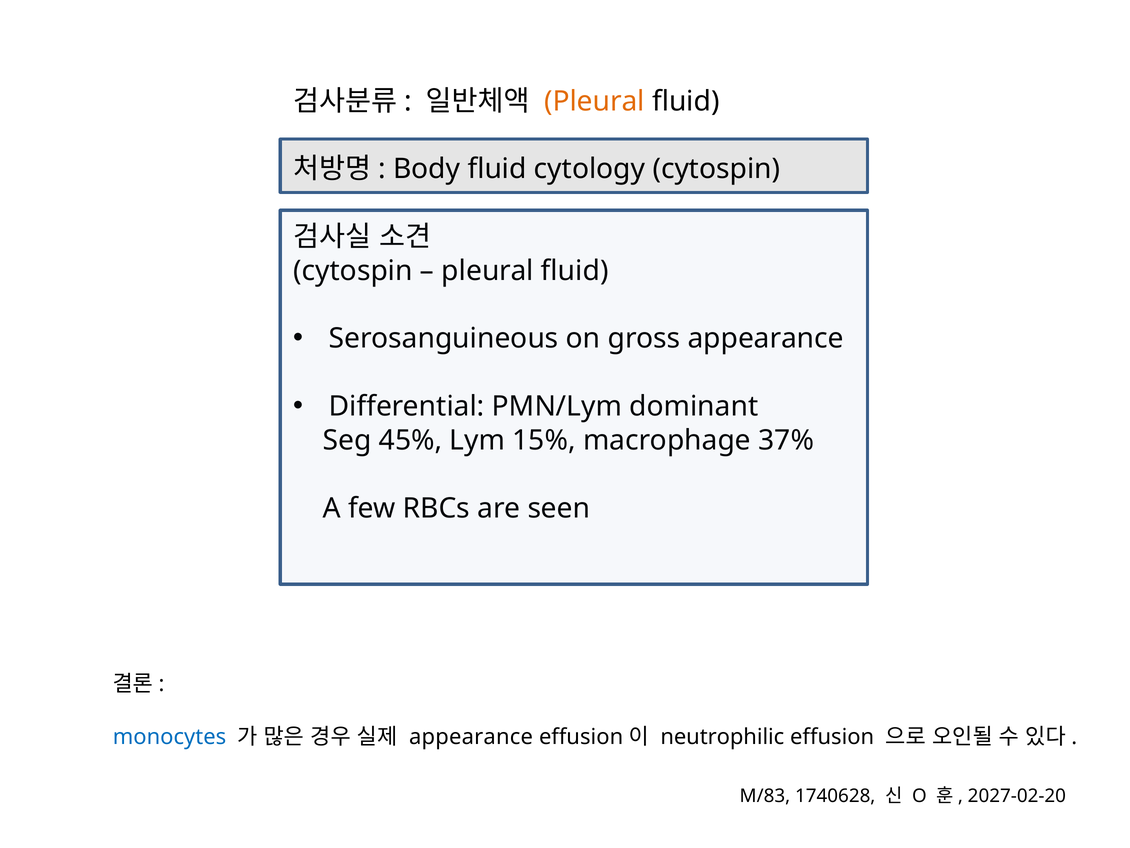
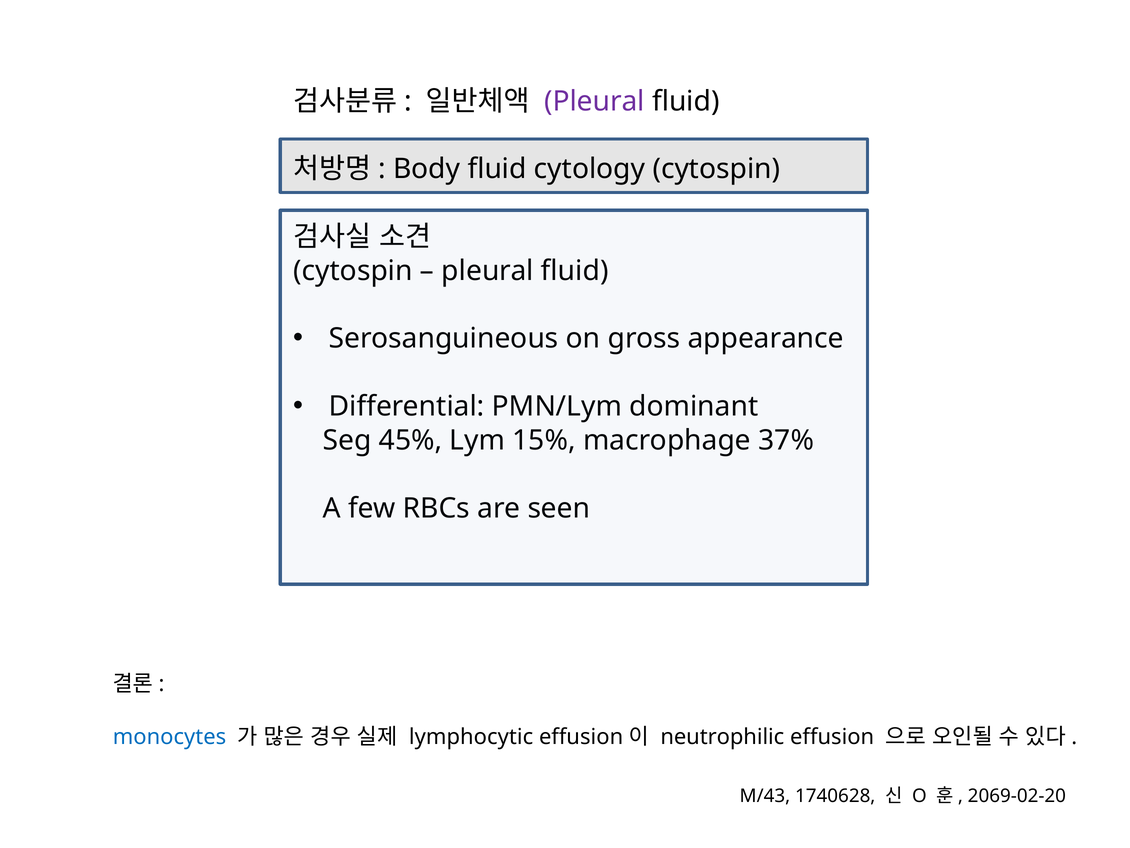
Pleural at (595, 101) colour: orange -> purple
appearance at (471, 736): appearance -> lymphocytic
M/83: M/83 -> M/43
2027-02-20: 2027-02-20 -> 2069-02-20
